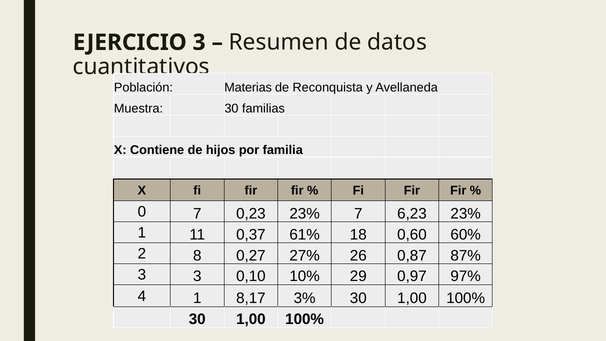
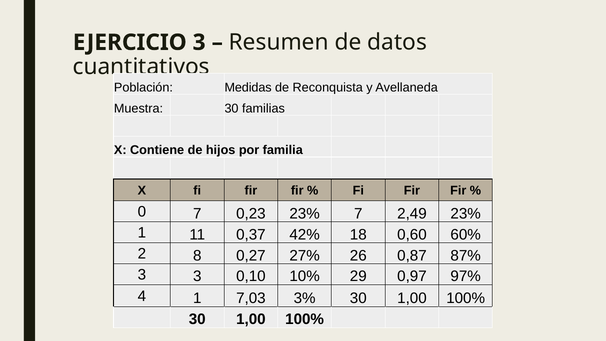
Materias: Materias -> Medidas
6,23: 6,23 -> 2,49
61%: 61% -> 42%
8,17: 8,17 -> 7,03
